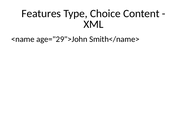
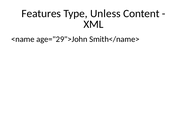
Choice: Choice -> Unless
